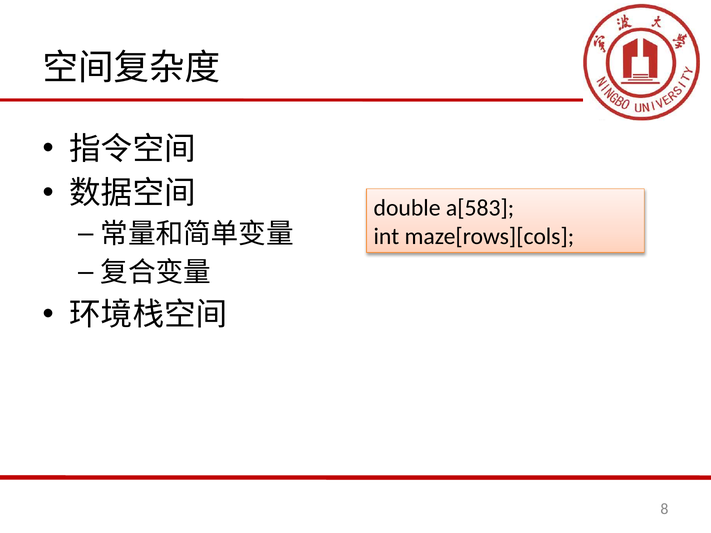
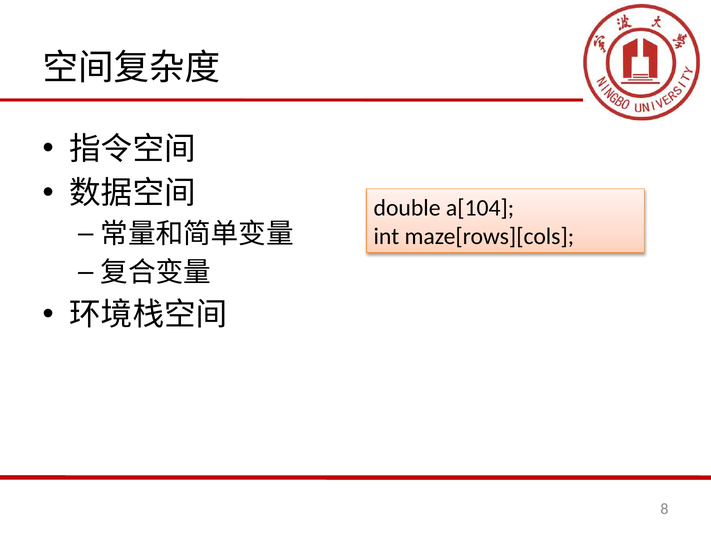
a[583: a[583 -> a[104
